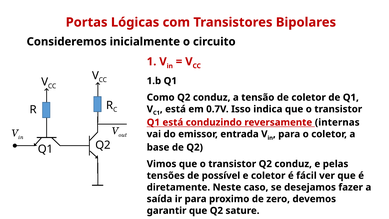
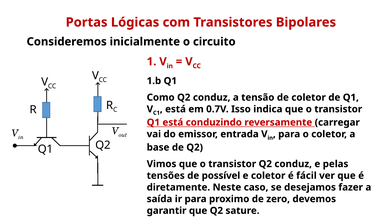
internas: internas -> carregar
